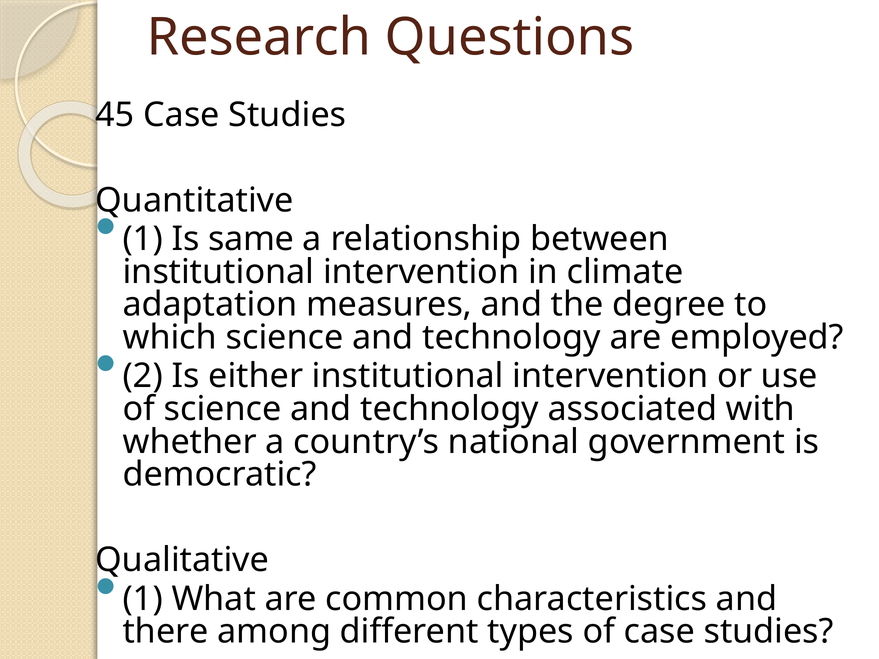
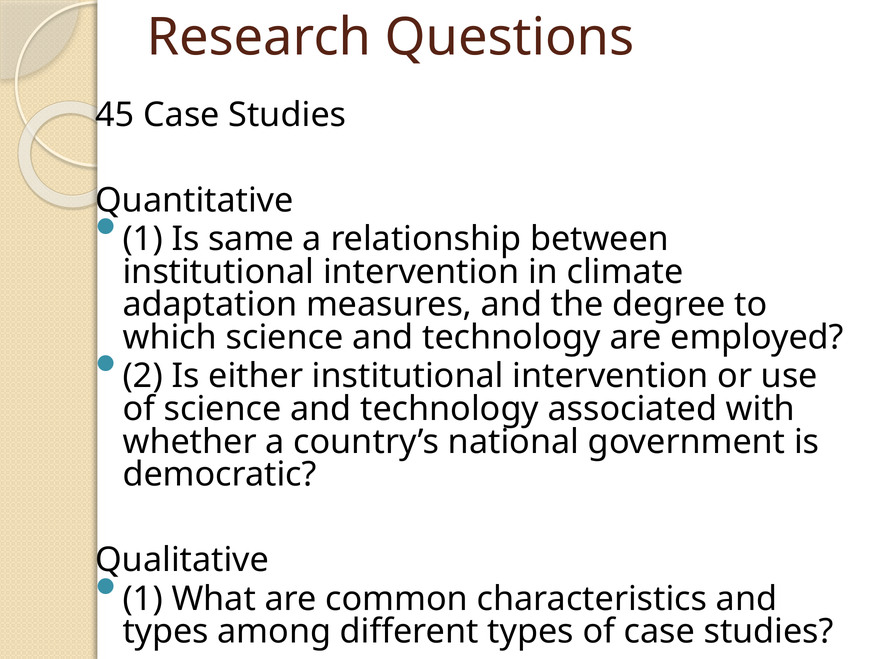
there at (166, 632): there -> types
